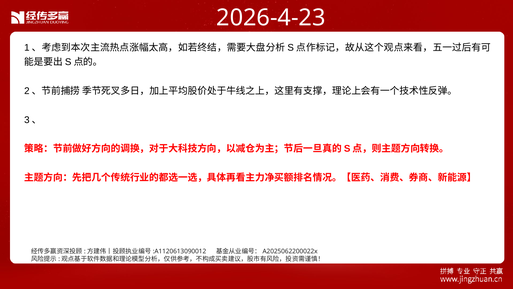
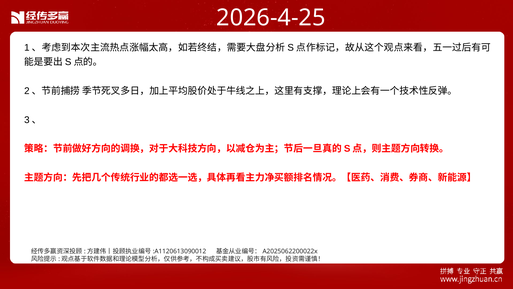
2026-4-23: 2026-4-23 -> 2026-4-25
